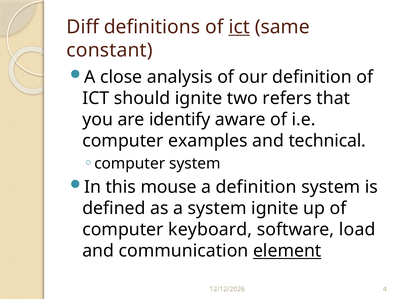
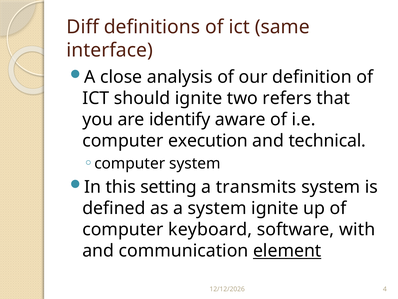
ict at (239, 27) underline: present -> none
constant: constant -> interface
examples: examples -> execution
mouse: mouse -> setting
a definition: definition -> transmits
load: load -> with
